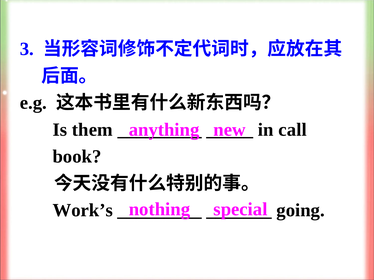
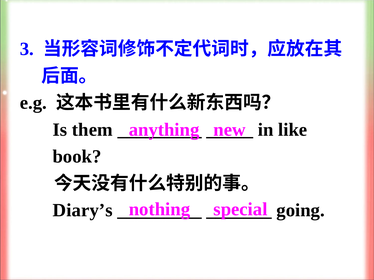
call: call -> like
Work’s: Work’s -> Diary’s
